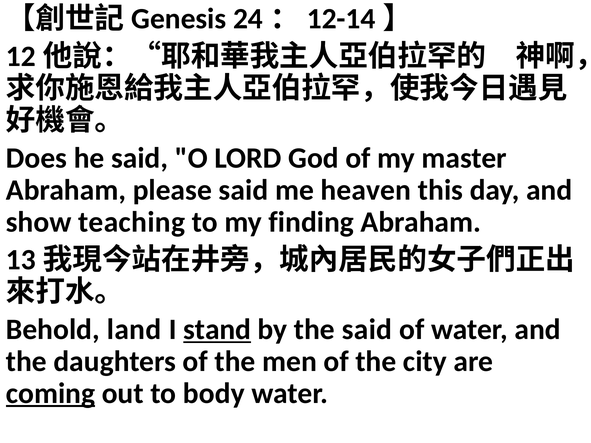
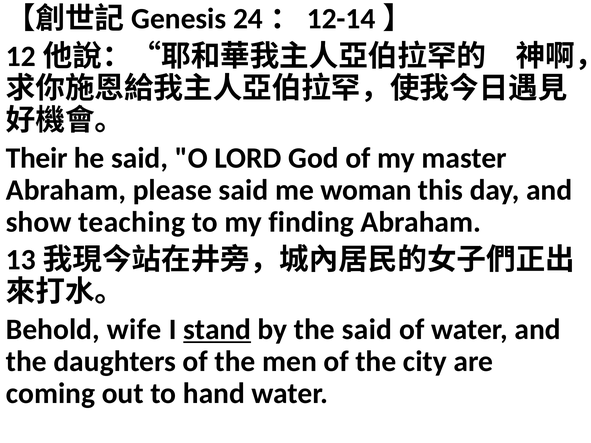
Does: Does -> Their
heaven: heaven -> woman
land: land -> wife
coming underline: present -> none
body: body -> hand
